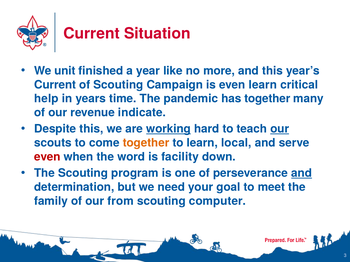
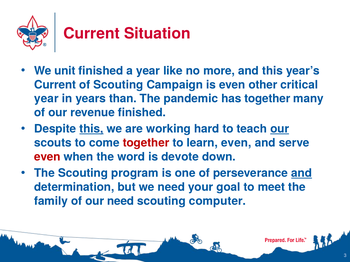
even learn: learn -> other
help at (46, 99): help -> year
time: time -> than
revenue indicate: indicate -> finished
this at (91, 129) underline: none -> present
working underline: present -> none
together at (146, 143) colour: orange -> red
learn local: local -> even
facility: facility -> devote
our from: from -> need
